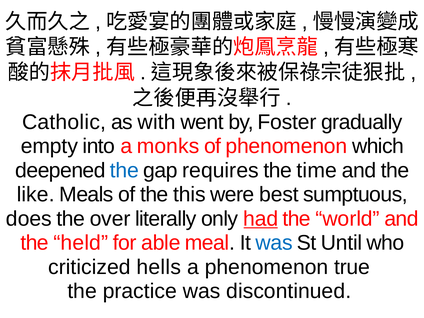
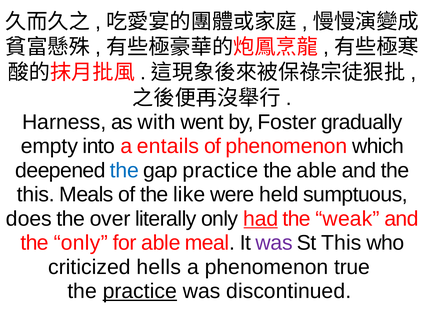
Catholic: Catholic -> Harness
monks: monks -> entails
gap requires: requires -> practice
the time: time -> able
like at (36, 195): like -> this
this: this -> like
best: best -> held
world: world -> weak
the held: held -> only
was at (274, 243) colour: blue -> purple
St Until: Until -> This
practice at (140, 291) underline: none -> present
